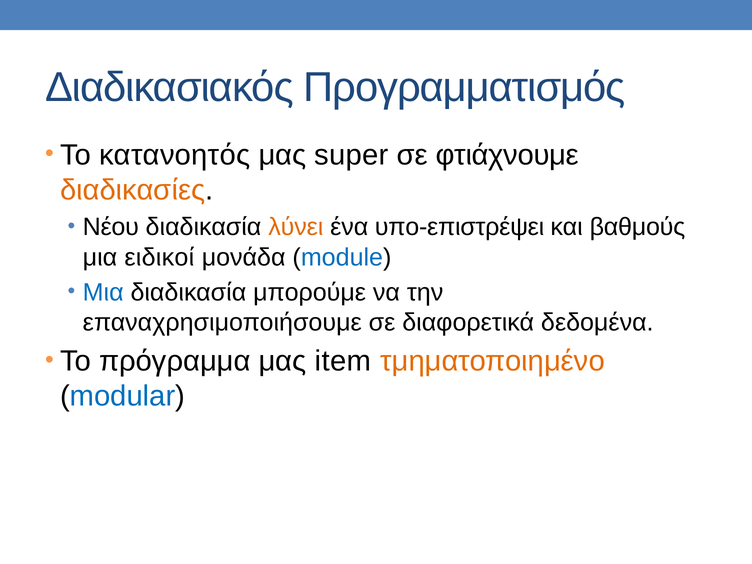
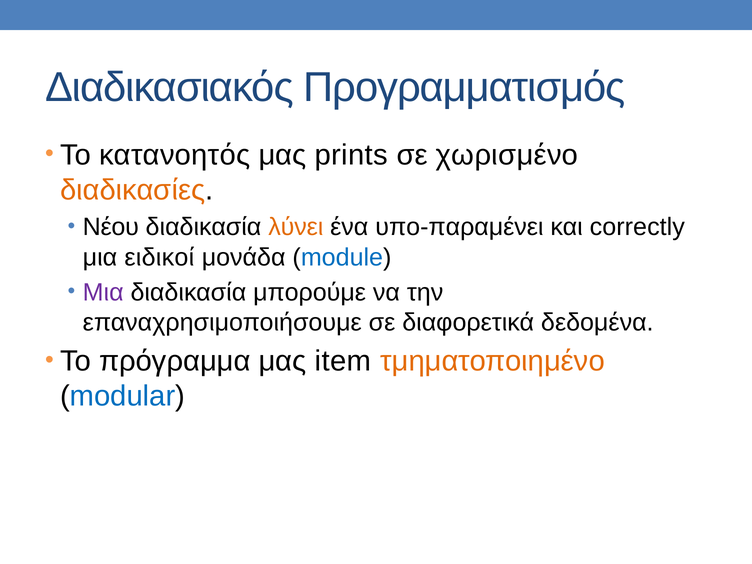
super: super -> prints
φτιάχνουμε: φτιάχνουμε -> χωρισμένο
υπο-επιστρέψει: υπο-επιστρέψει -> υπο-παραμένει
βαθμούς: βαθμούς -> correctly
Μια at (103, 292) colour: blue -> purple
